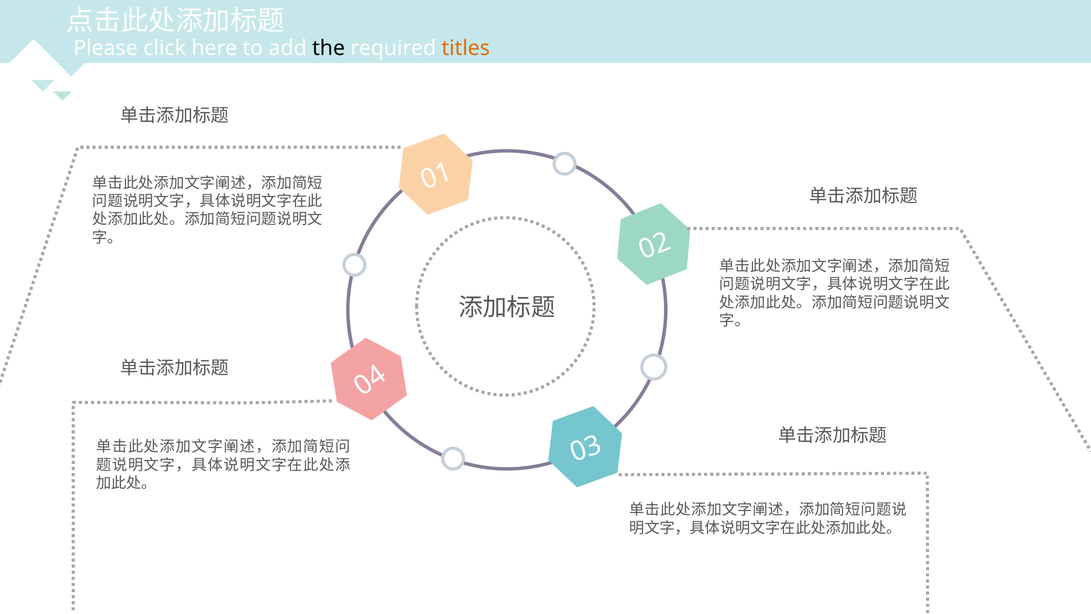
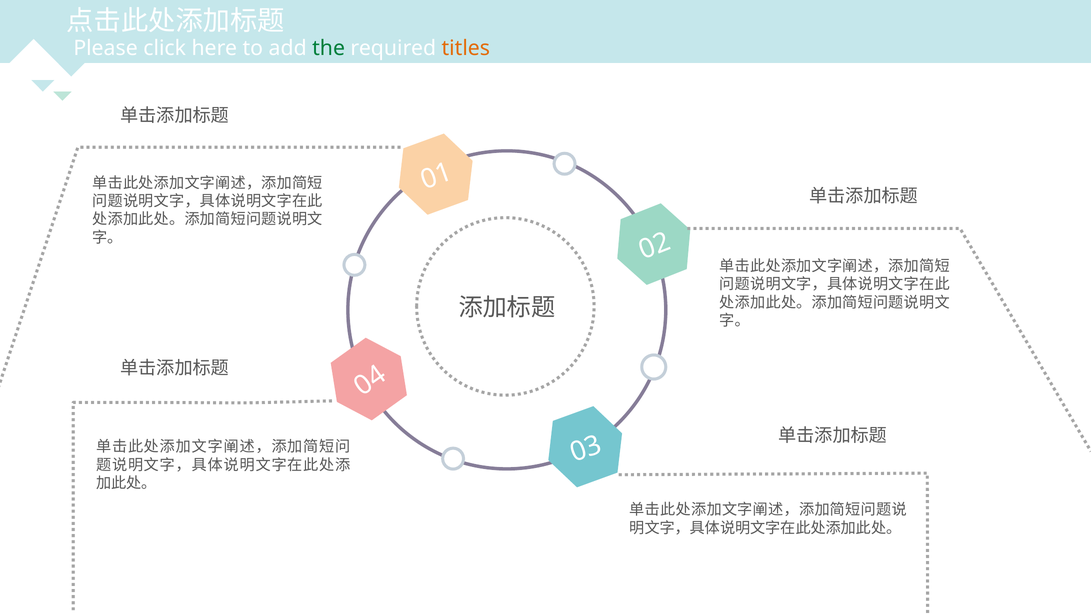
the colour: black -> green
